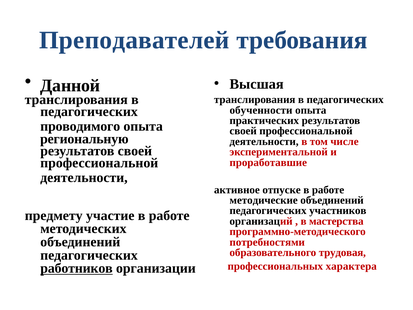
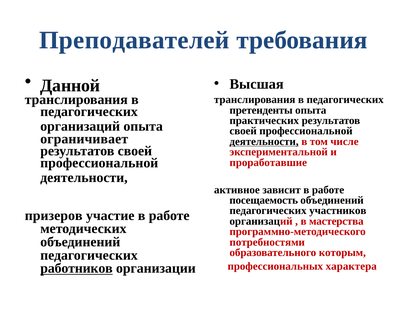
обученности: обученности -> претенденты
проводимого at (80, 126): проводимого -> организаций
региональную: региональную -> ограничивает
деятельности at (264, 141) underline: none -> present
отпуске: отпуске -> зависит
методические: методические -> посещаемость
предмету: предмету -> призеров
трудовая: трудовая -> которым
